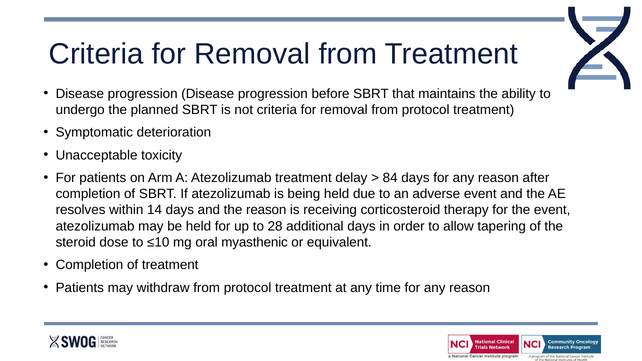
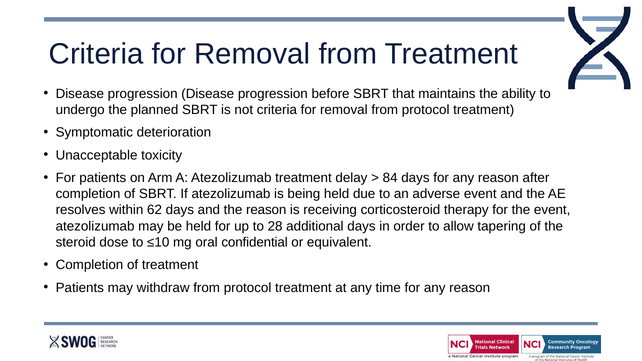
14: 14 -> 62
myasthenic: myasthenic -> confidential
